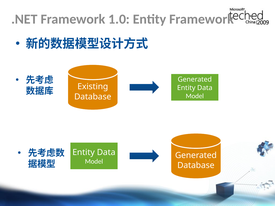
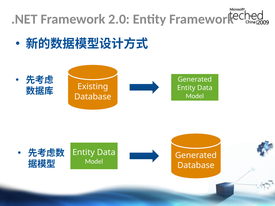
1.0: 1.0 -> 2.0
